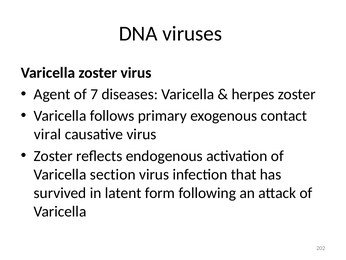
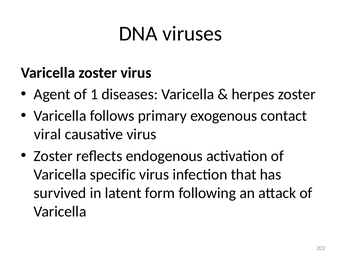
7: 7 -> 1
section: section -> specific
